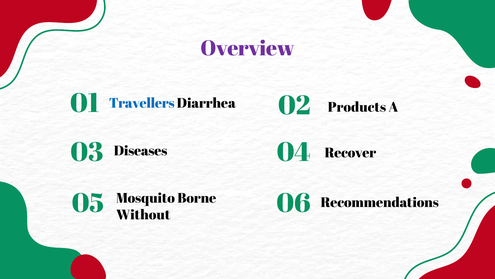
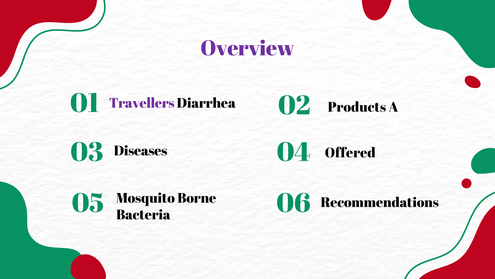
Travellers colour: blue -> purple
Recover: Recover -> Offered
Without: Without -> Bacteria
